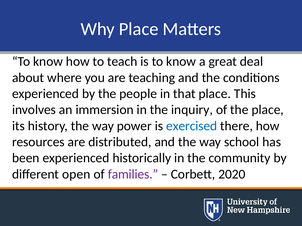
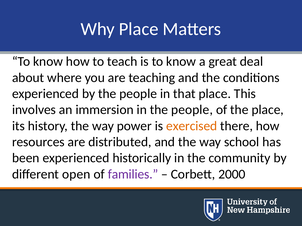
in the inquiry: inquiry -> people
exercised colour: blue -> orange
2020: 2020 -> 2000
